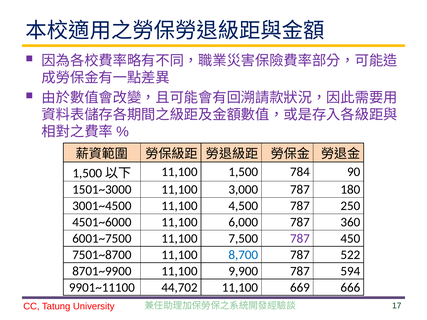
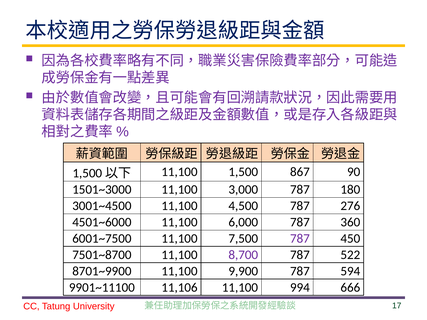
784: 784 -> 867
250: 250 -> 276
8,700 colour: blue -> purple
44,702: 44,702 -> 11,106
669: 669 -> 994
